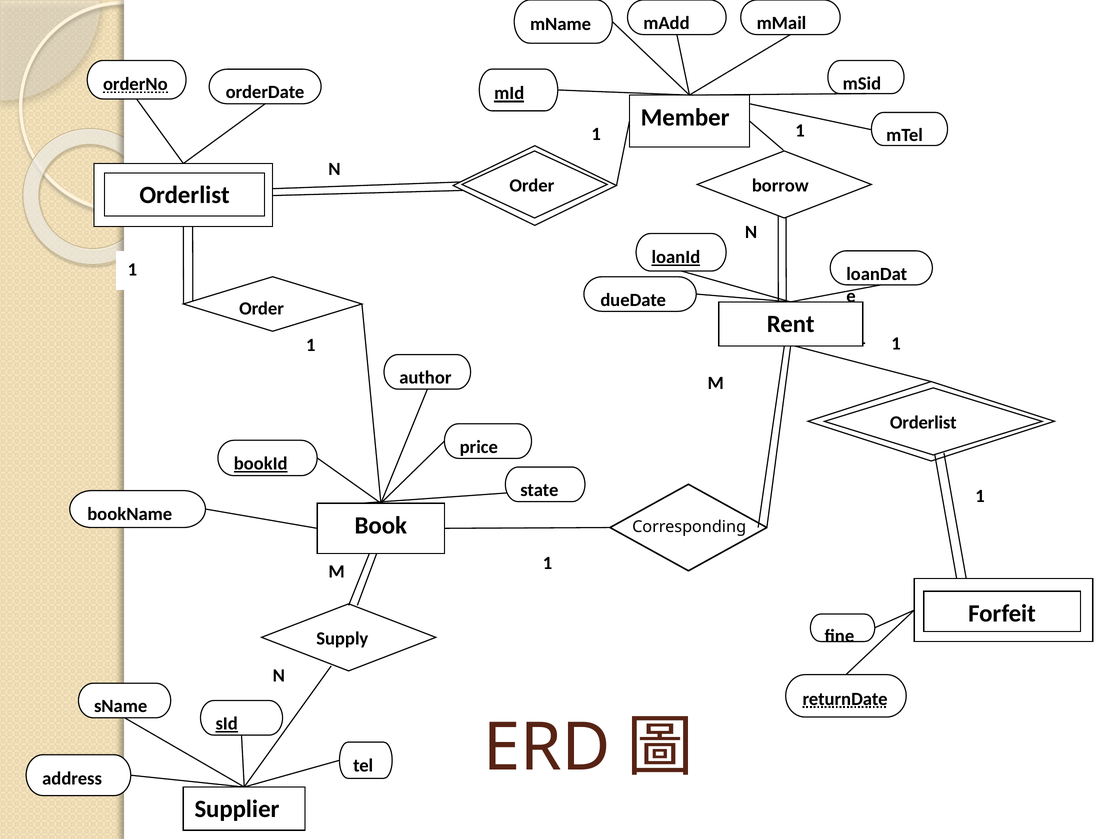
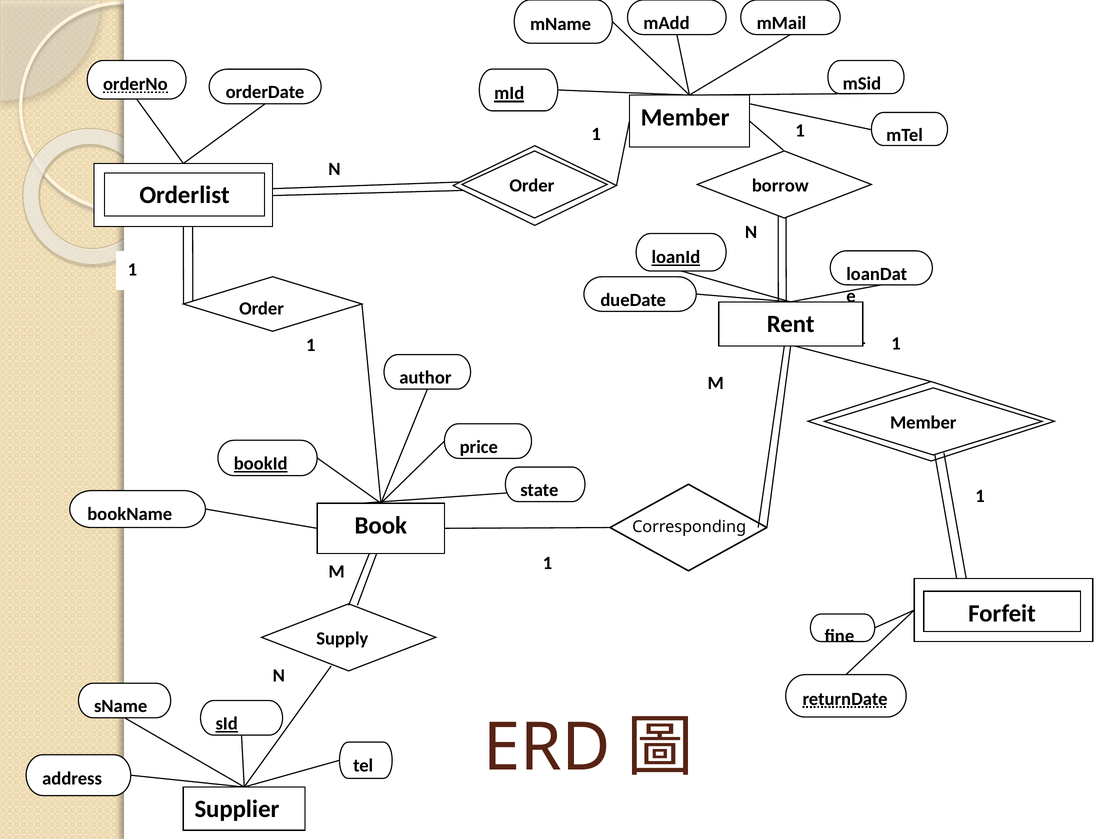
Orderlist at (923, 423): Orderlist -> Member
